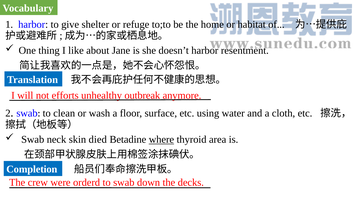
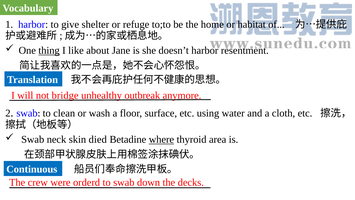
thing underline: none -> present
efforts: efforts -> bridge
Completion: Completion -> Continuous
